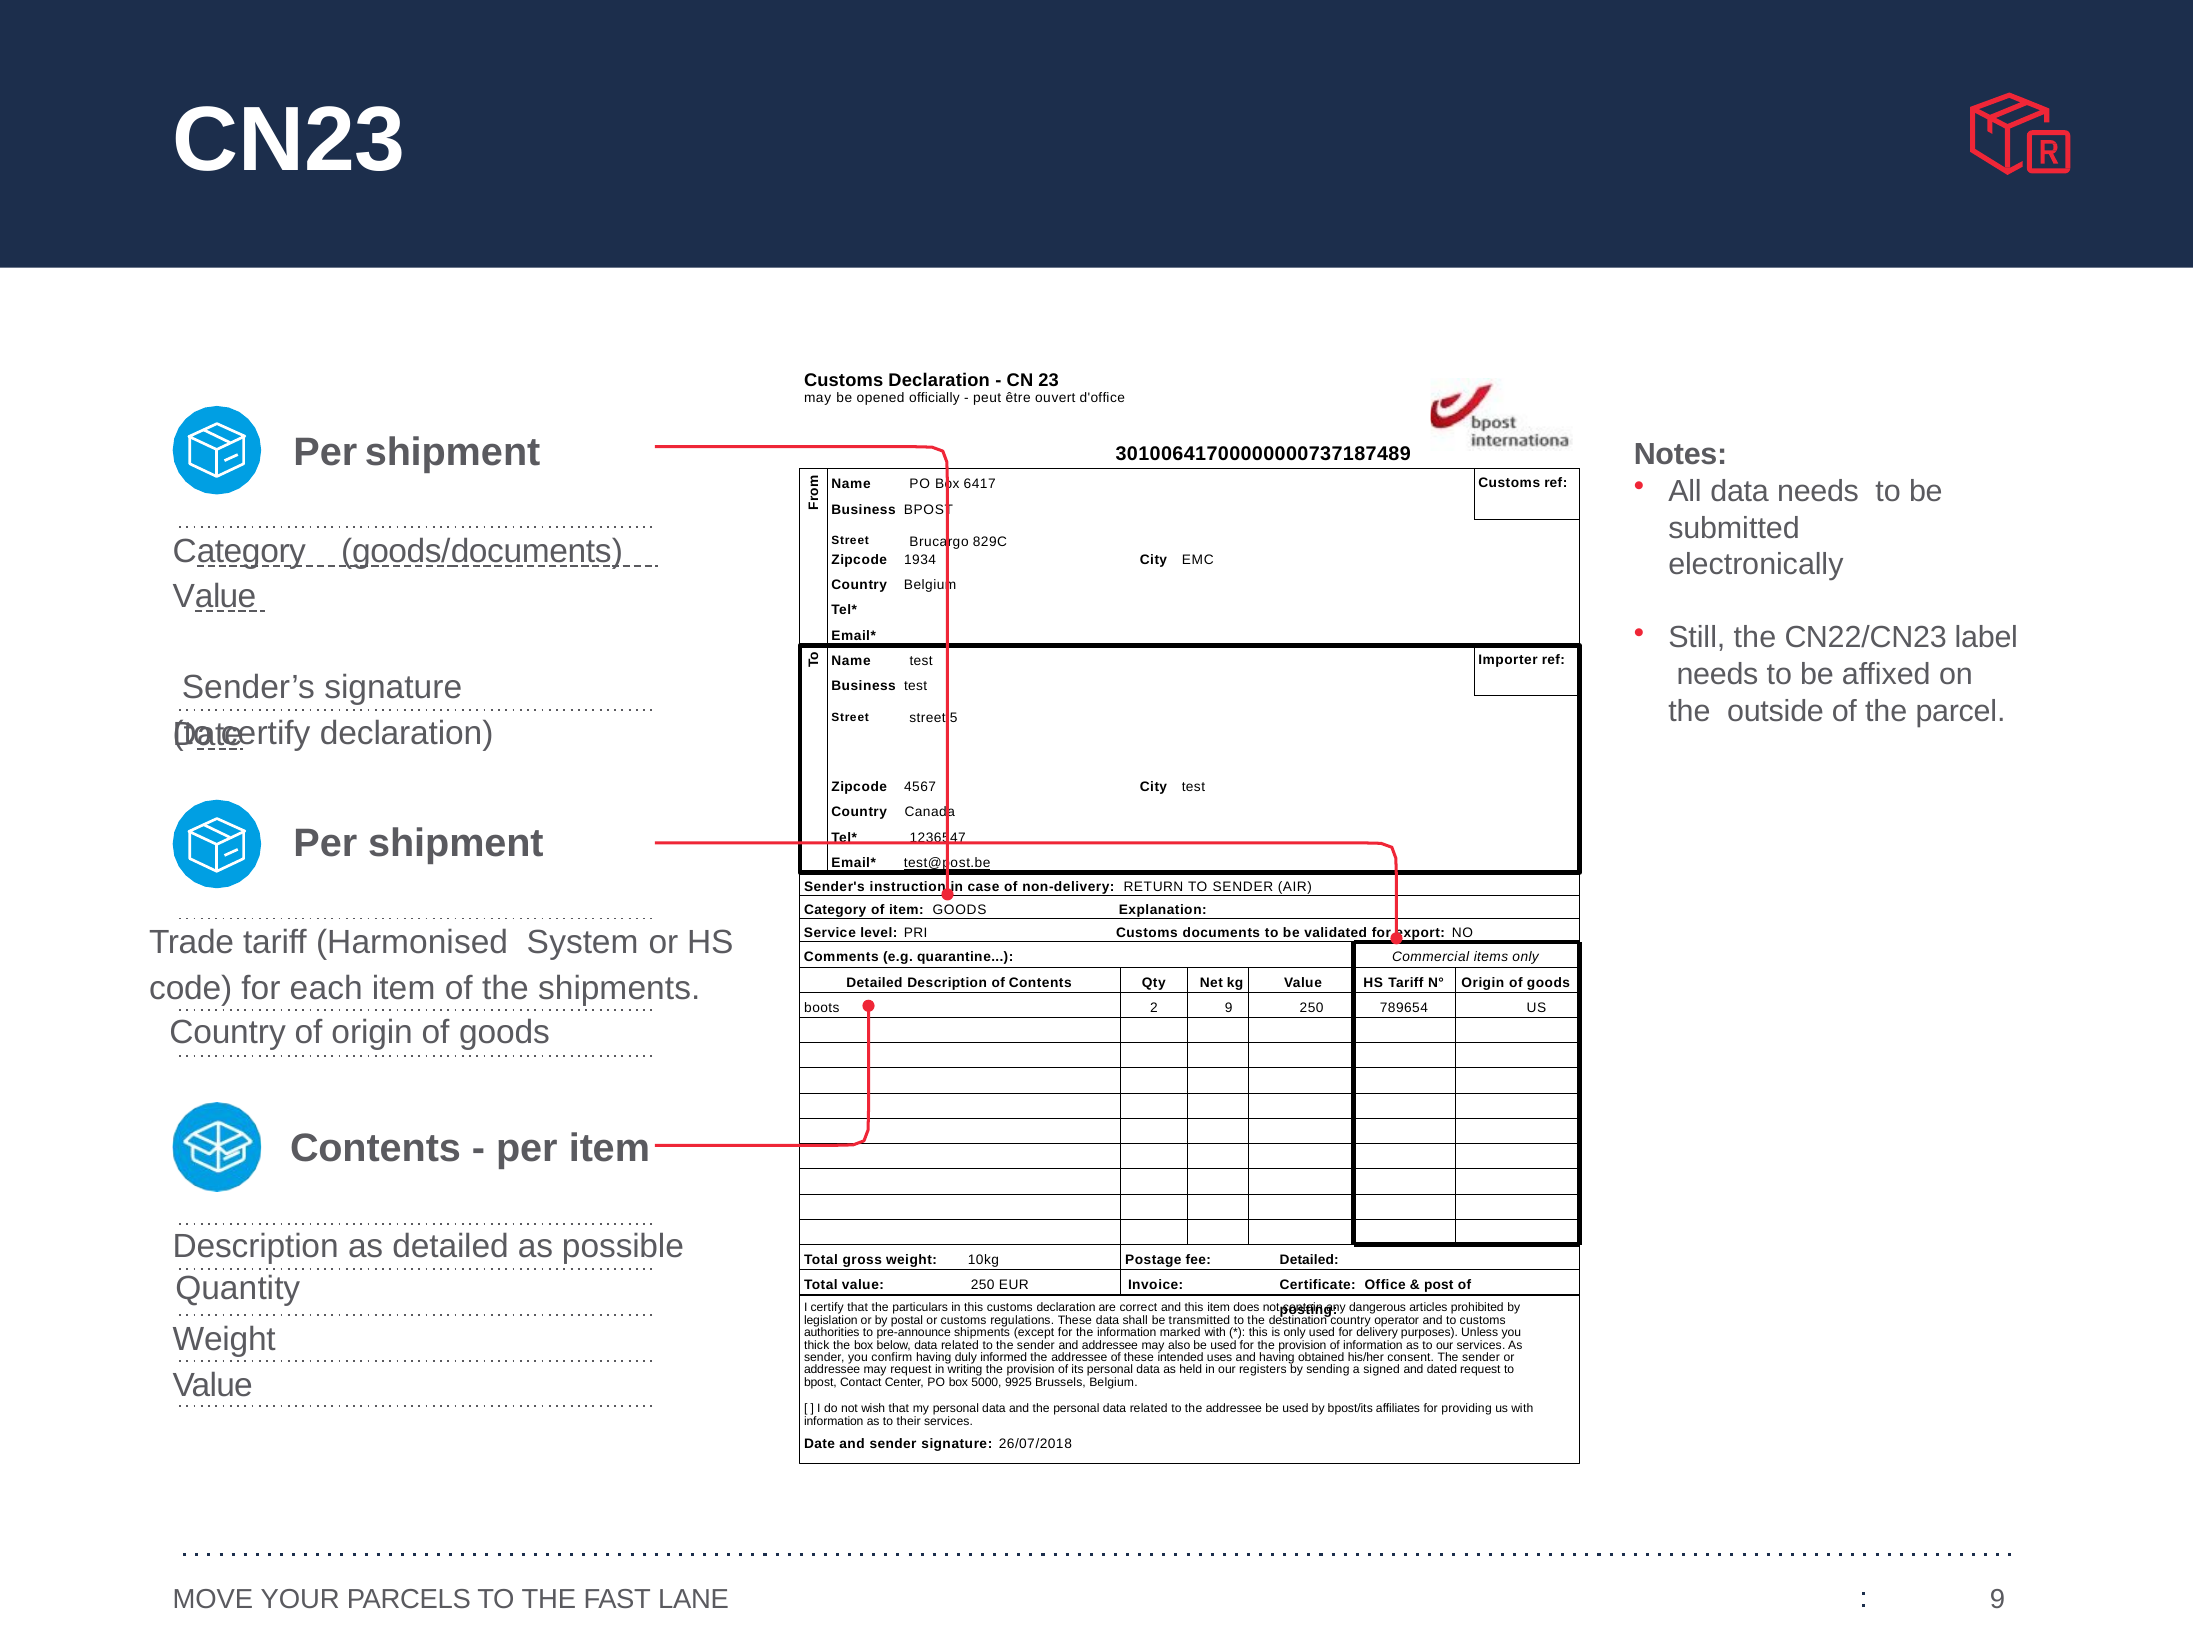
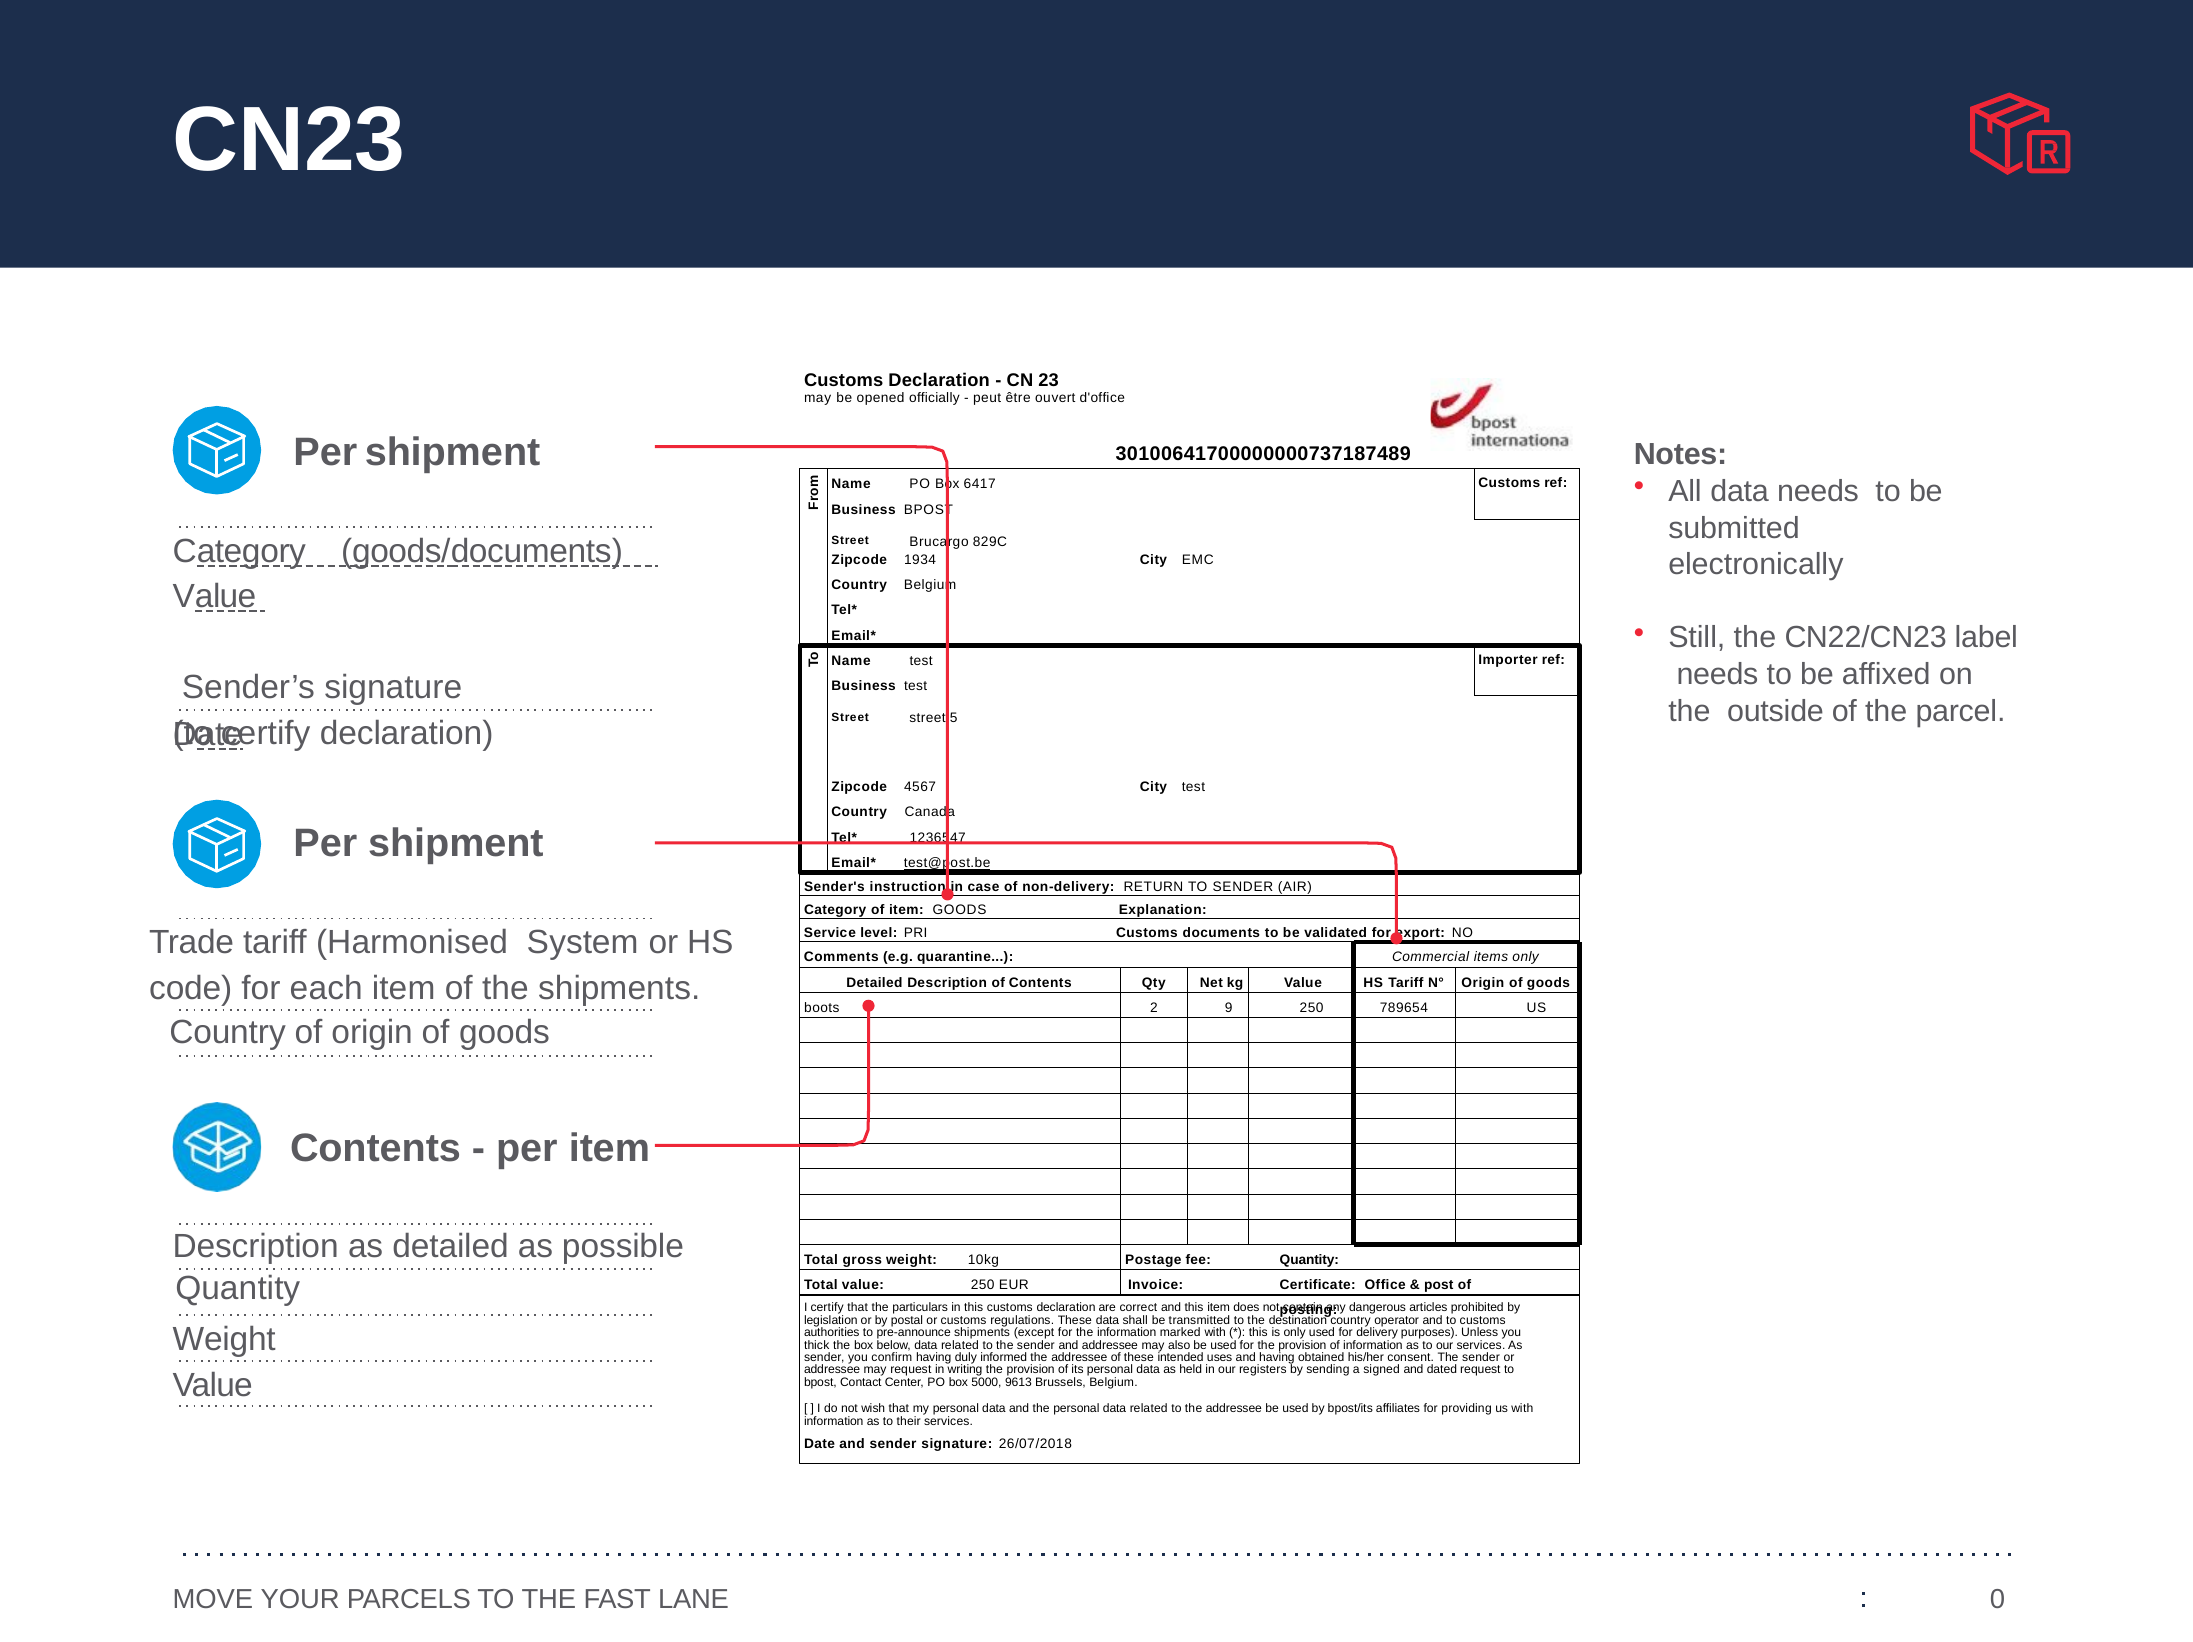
Detailed at (1309, 1260): Detailed -> Quantity
9925: 9925 -> 9613
LANE 9: 9 -> 0
